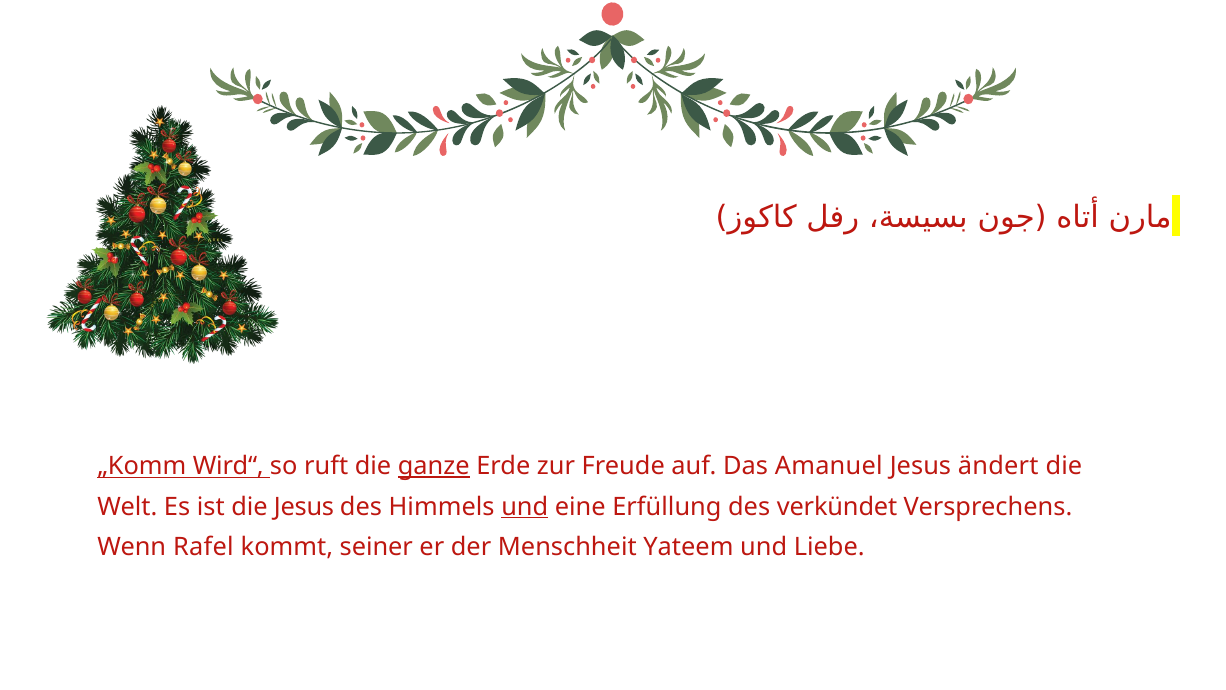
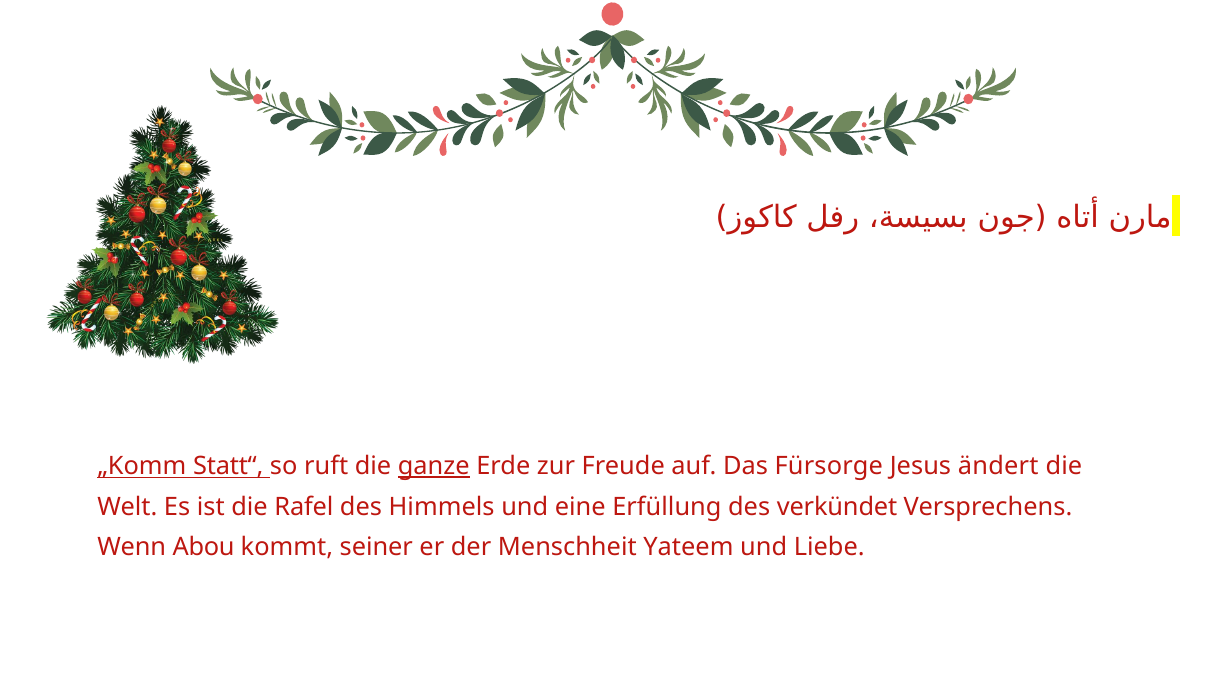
Wird“: Wird“ -> Statt“
Amanuel: Amanuel -> Fürsorge
die Jesus: Jesus -> Rafel
und at (525, 507) underline: present -> none
Rafel: Rafel -> Abou
